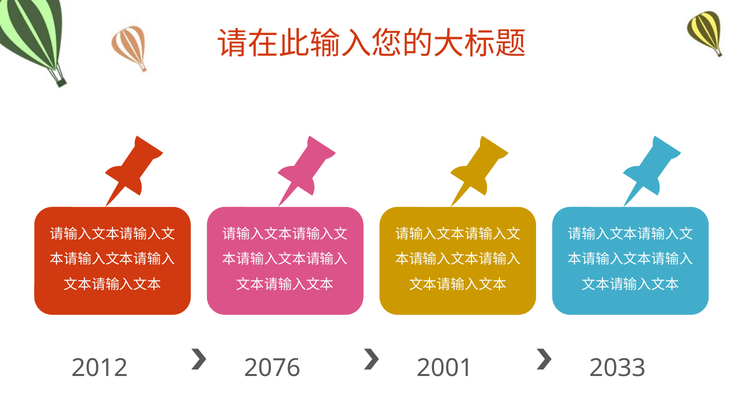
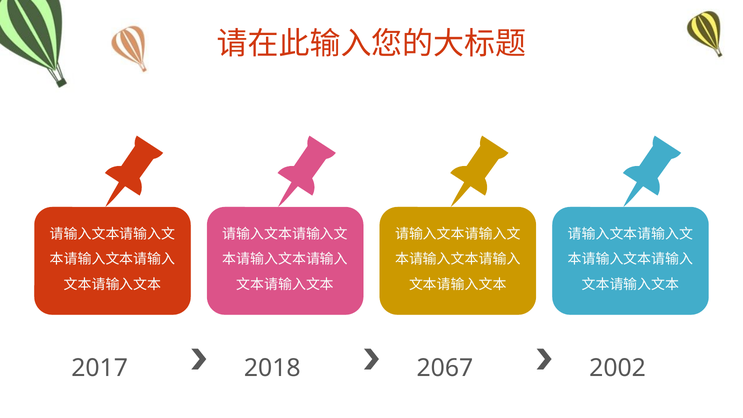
2012: 2012 -> 2017
2076: 2076 -> 2018
2001: 2001 -> 2067
2033: 2033 -> 2002
